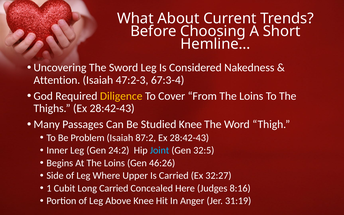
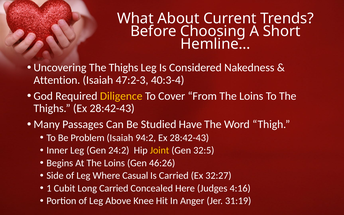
Uncovering The Sword: Sword -> Thighs
67:3-4: 67:3-4 -> 40:3-4
Studied Knee: Knee -> Have
87:2: 87:2 -> 94:2
Joint colour: light blue -> yellow
Upper: Upper -> Casual
8:16: 8:16 -> 4:16
